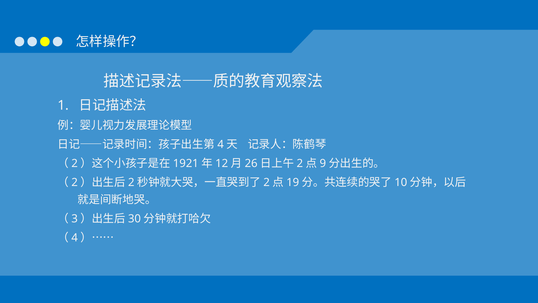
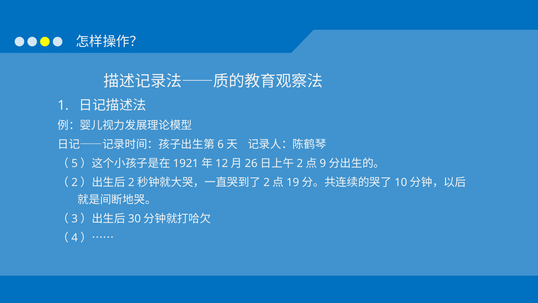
4 at (221, 144): 4 -> 6
2 at (75, 163): 2 -> 5
